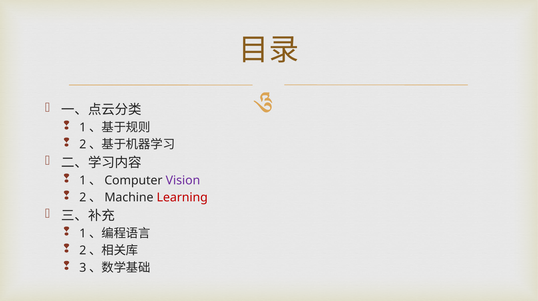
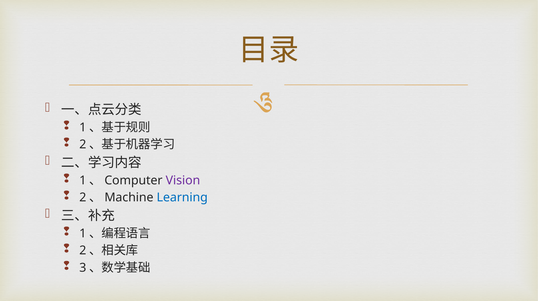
Learning colour: red -> blue
